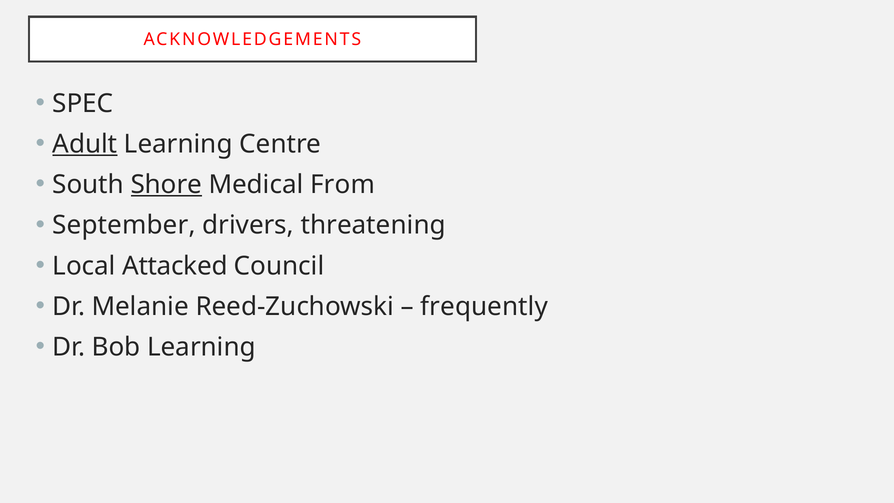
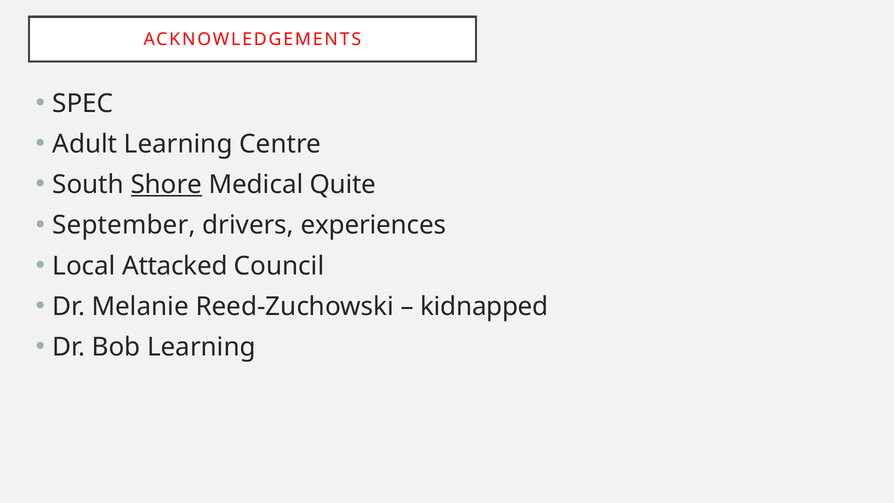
Adult underline: present -> none
From: From -> Quite
threatening: threatening -> experiences
frequently: frequently -> kidnapped
